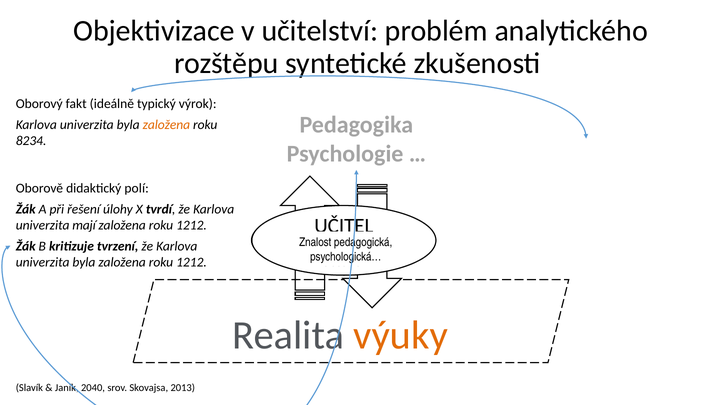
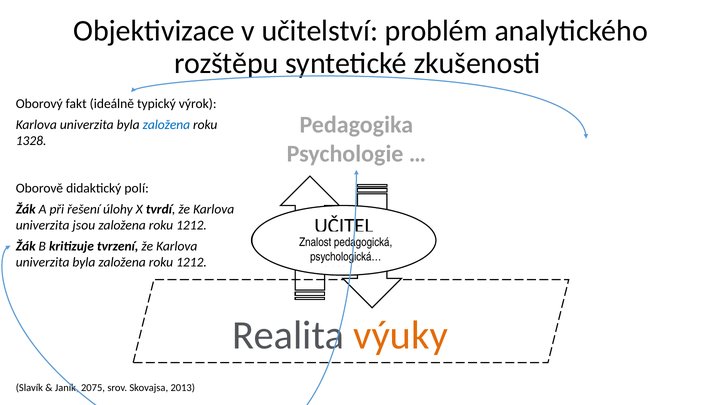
založena at (166, 125) colour: orange -> blue
8234: 8234 -> 1328
mají: mají -> jsou
2040: 2040 -> 2075
